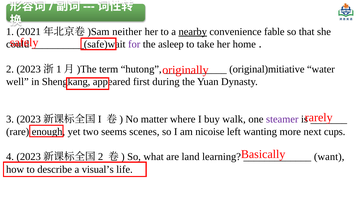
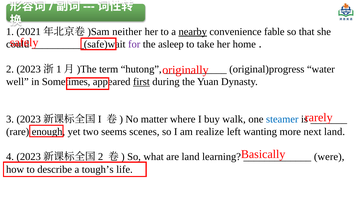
original)mitiative: original)mitiative -> original)progress
Shengkang: Shengkang -> Sometimes
first underline: none -> present
steamer colour: purple -> blue
nicoise: nicoise -> realize
next cups: cups -> land
want: want -> were
visual’s: visual’s -> tough’s
